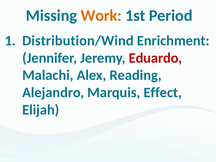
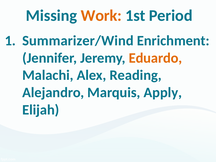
Distribution/Wind: Distribution/Wind -> Summarizer/Wind
Eduardo colour: red -> orange
Effect: Effect -> Apply
